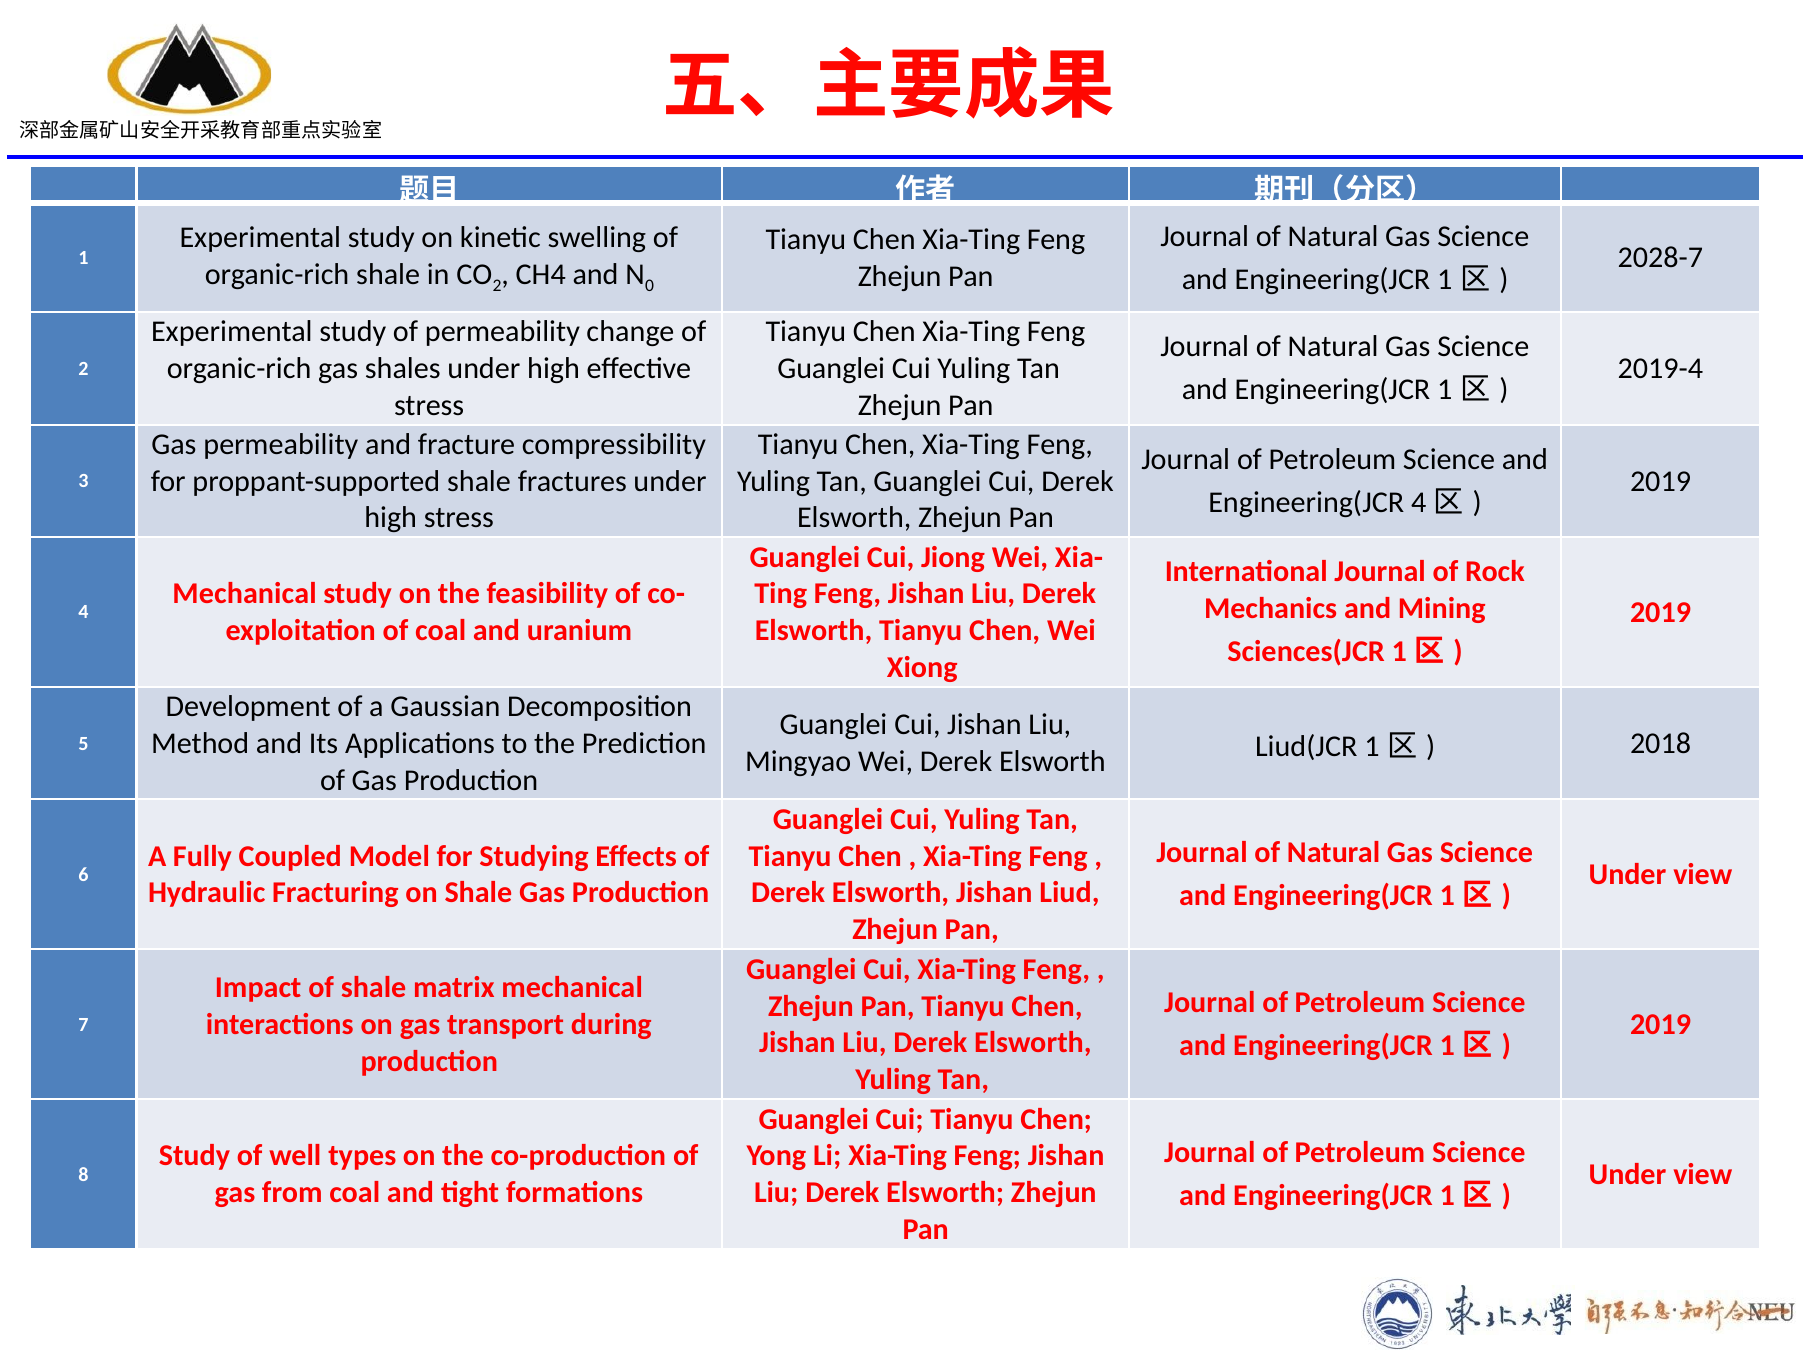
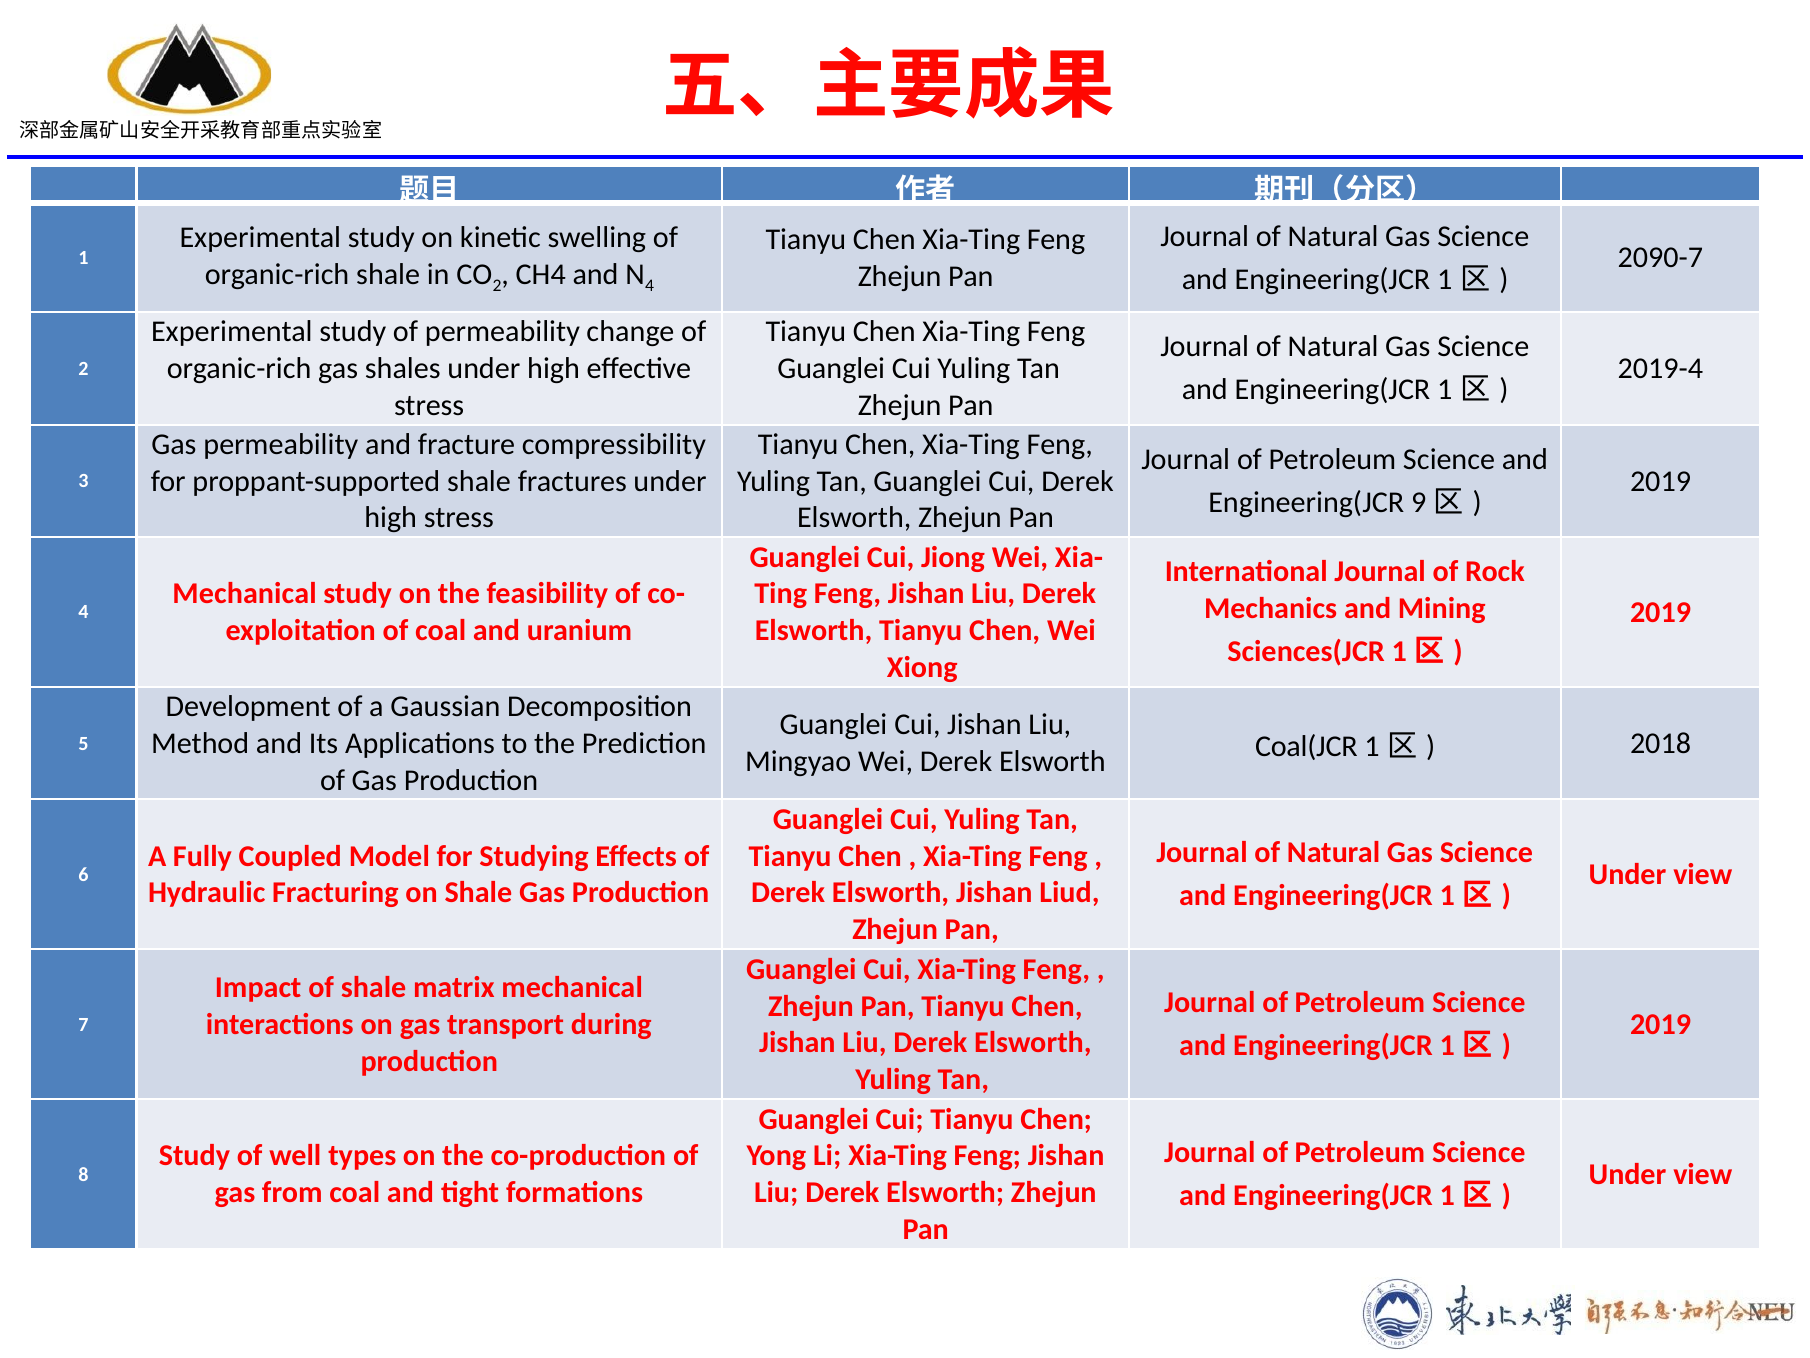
2028-7: 2028-7 -> 2090-7
0 at (649, 286): 0 -> 4
Engineering(JCR 4: 4 -> 9
Liud(JCR: Liud(JCR -> Coal(JCR
